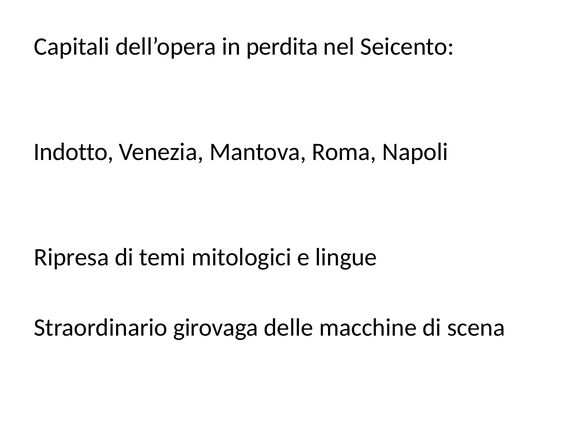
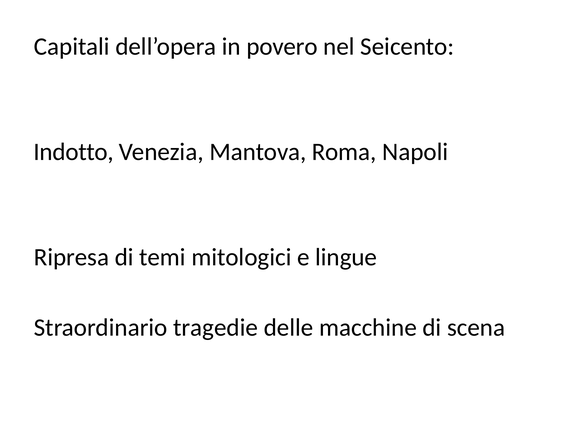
perdita: perdita -> povero
girovaga: girovaga -> tragedie
